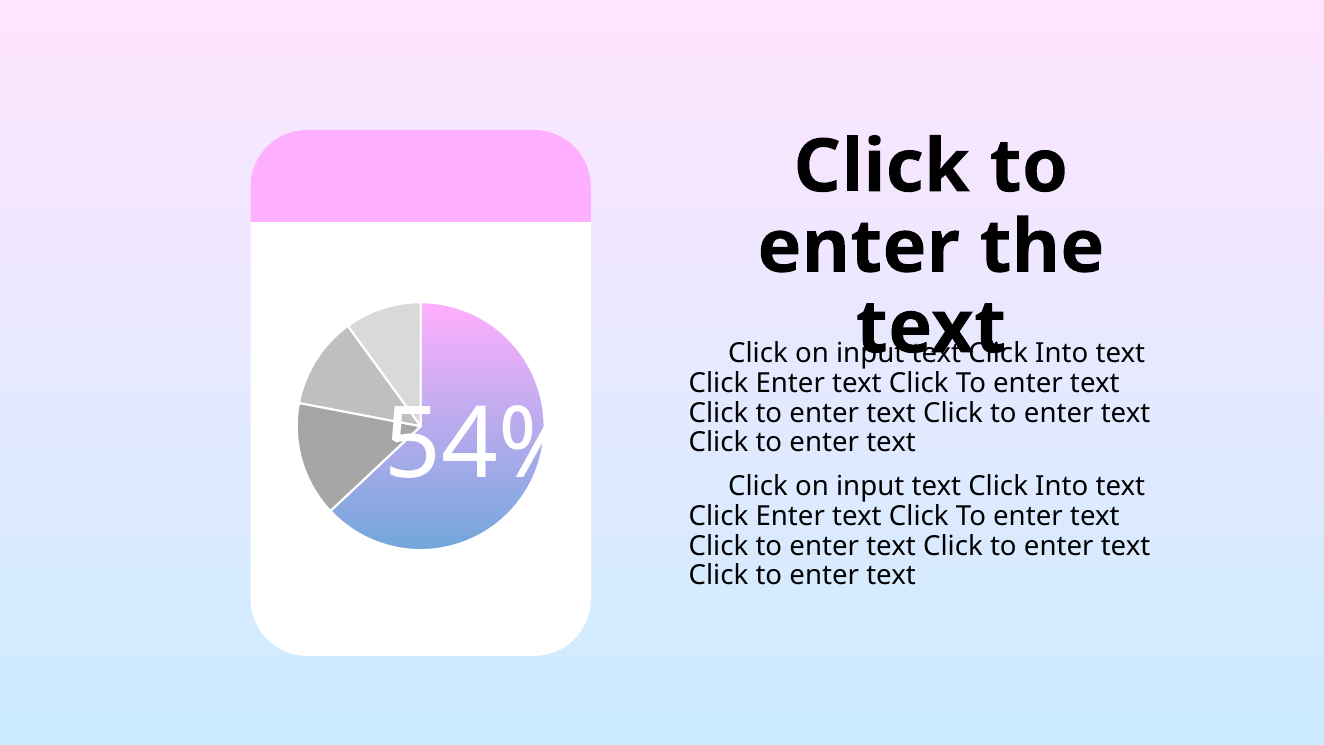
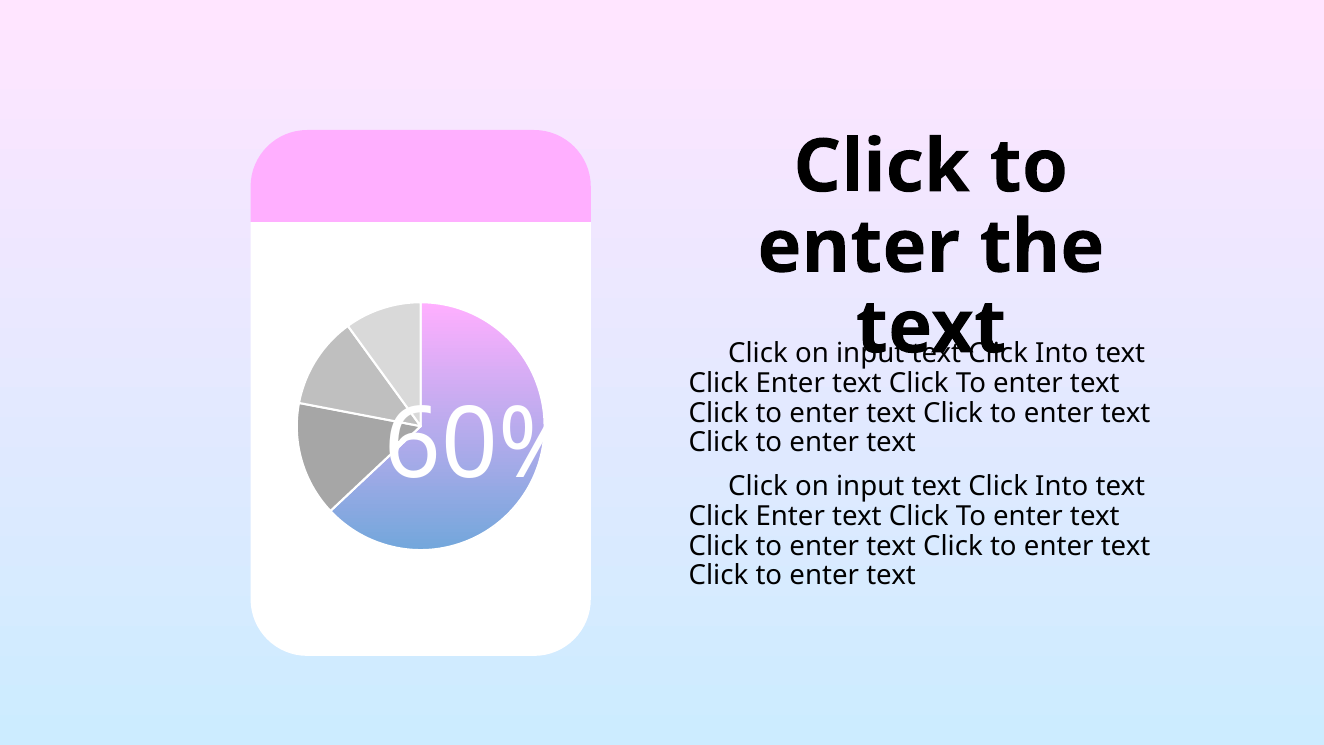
54%: 54% -> 60%
